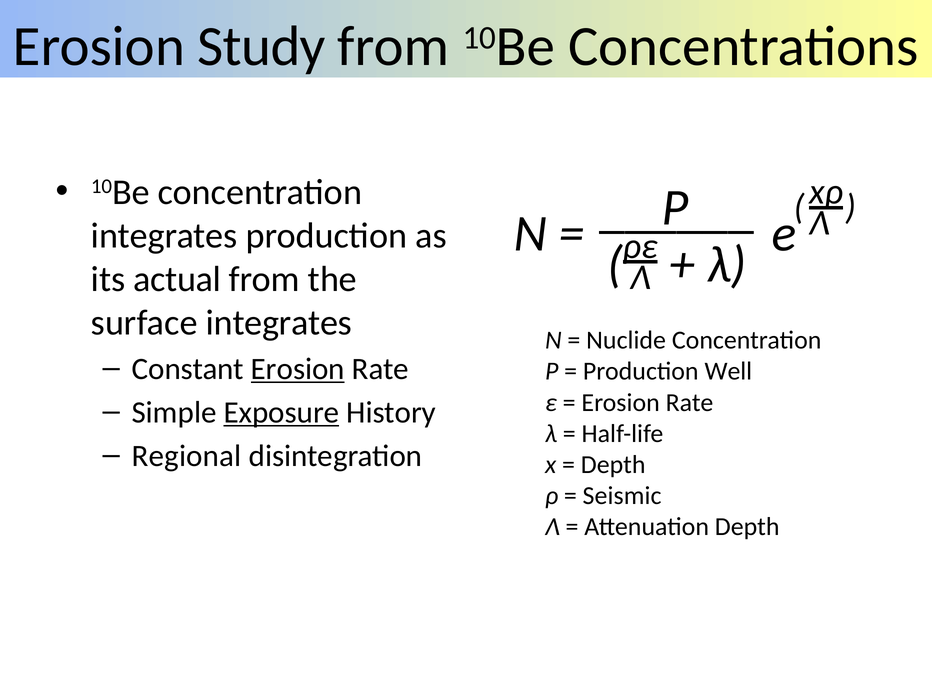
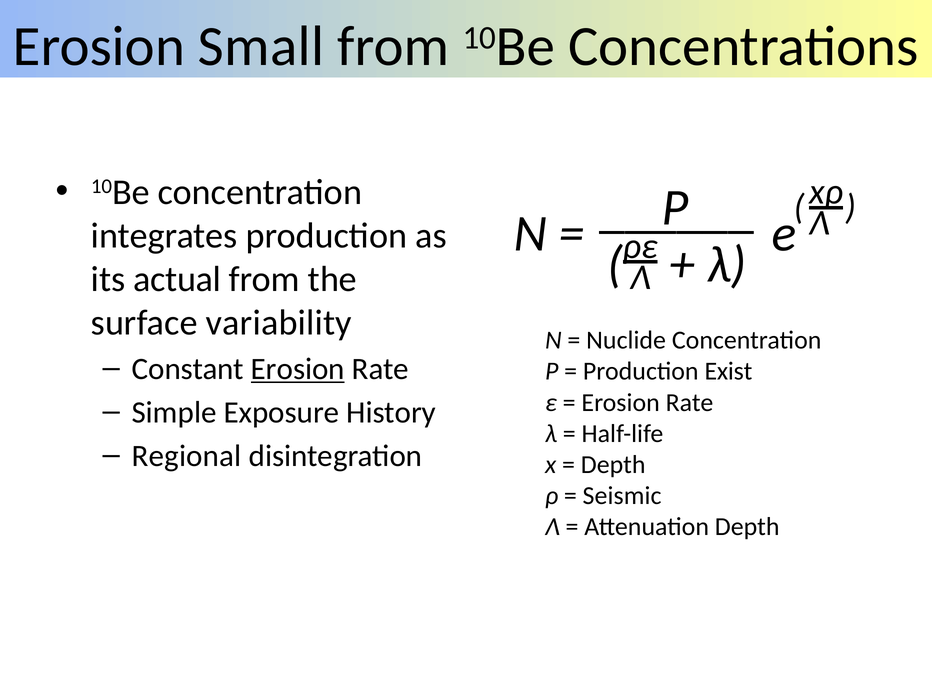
Study: Study -> Small
surface integrates: integrates -> variability
Well: Well -> Exist
Exposure underline: present -> none
